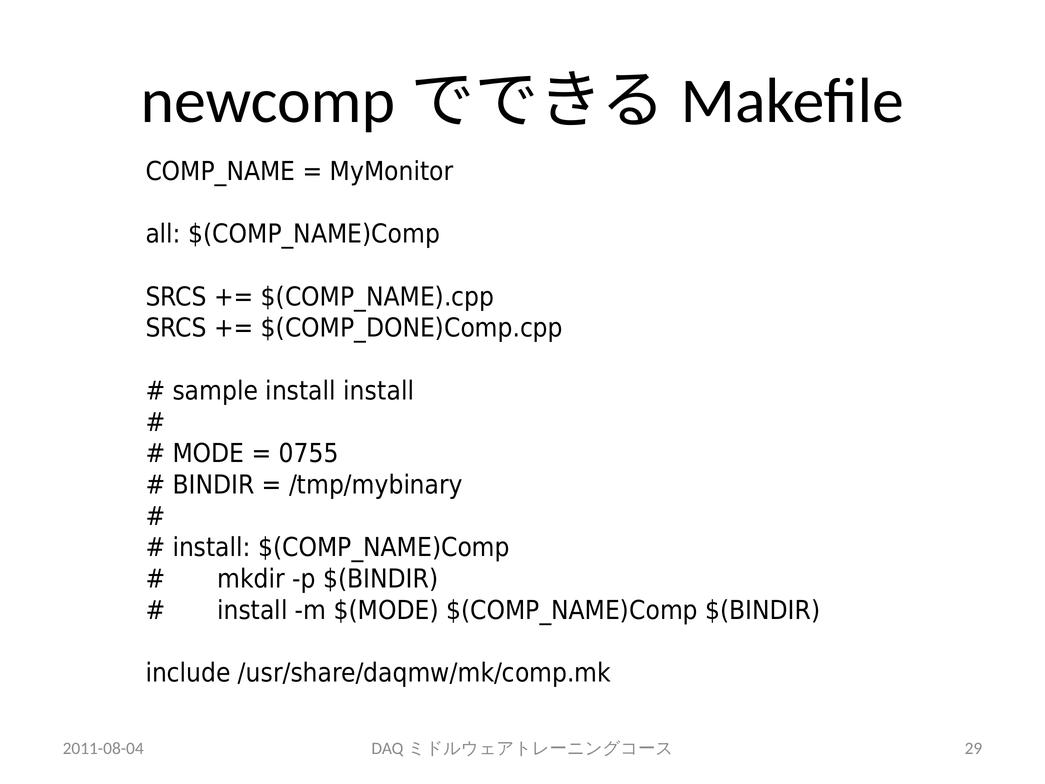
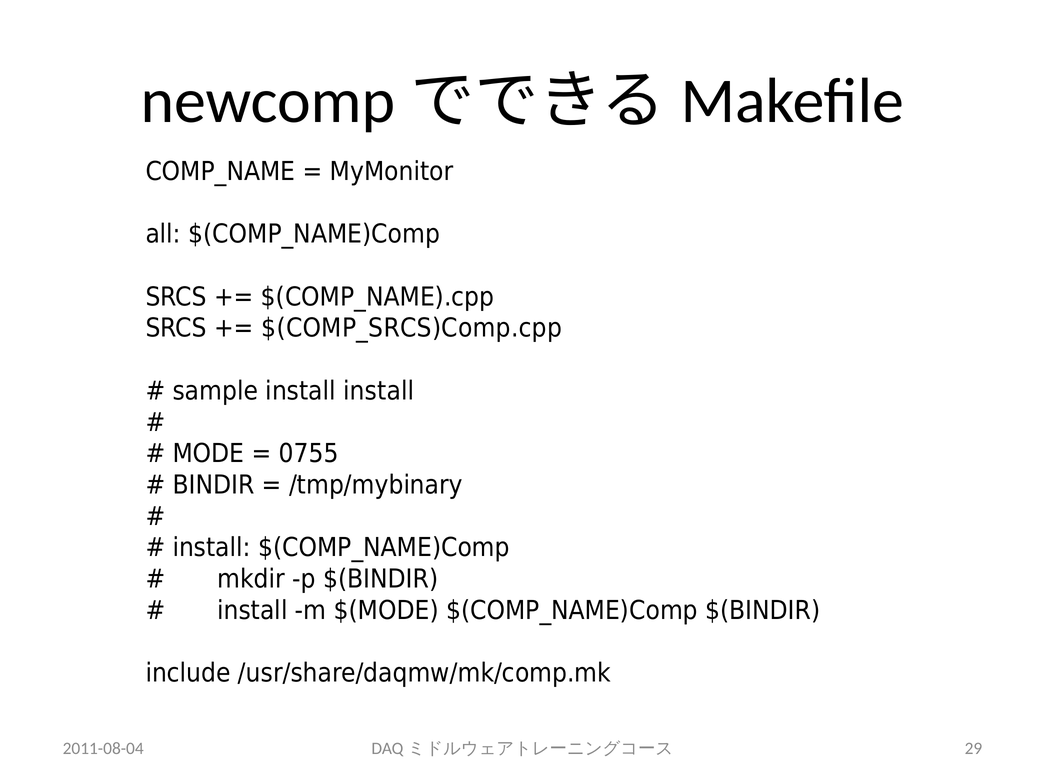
$(COMP_DONE)Comp.cpp: $(COMP_DONE)Comp.cpp -> $(COMP_SRCS)Comp.cpp
